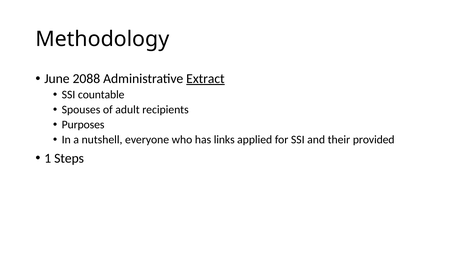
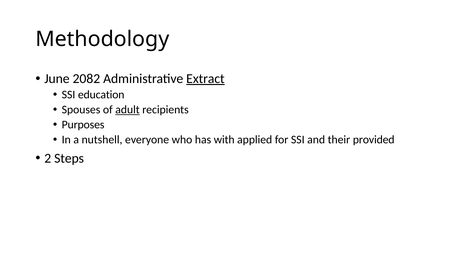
2088: 2088 -> 2082
countable: countable -> education
adult underline: none -> present
links: links -> with
1: 1 -> 2
